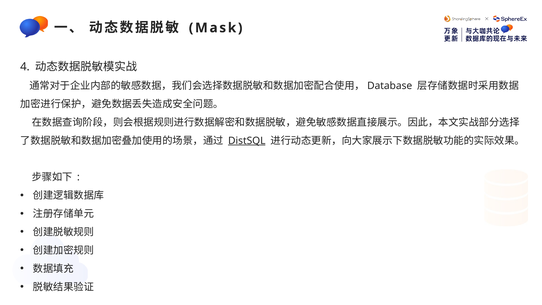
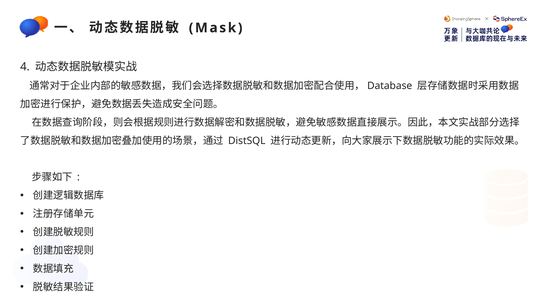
DistSQL underline: present -> none
